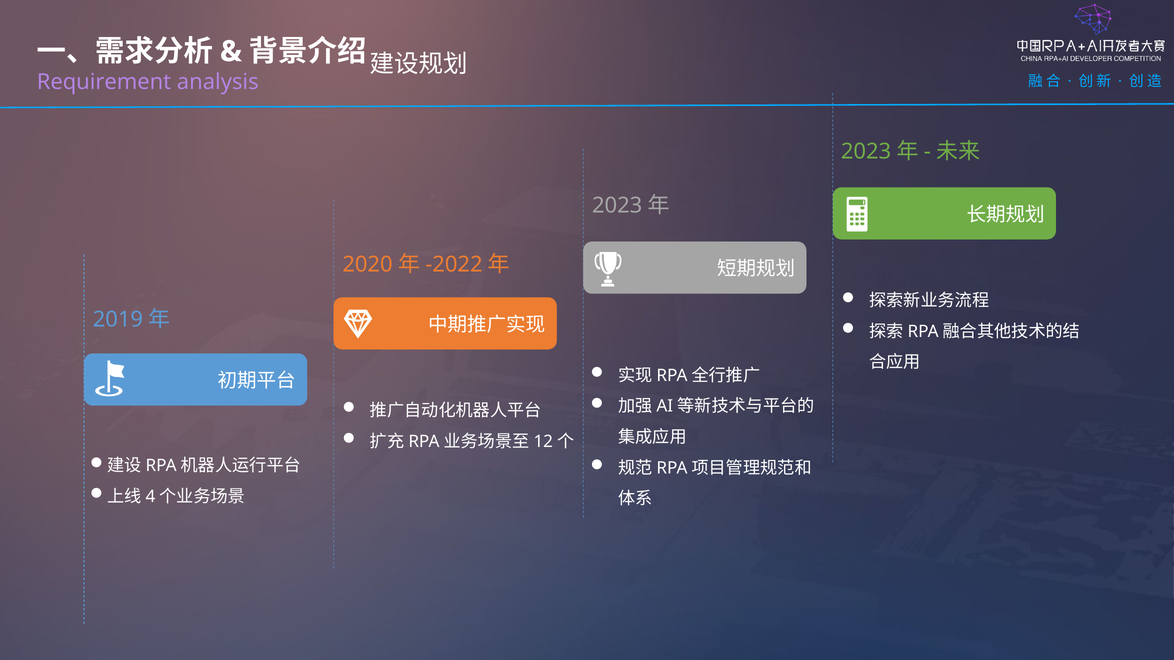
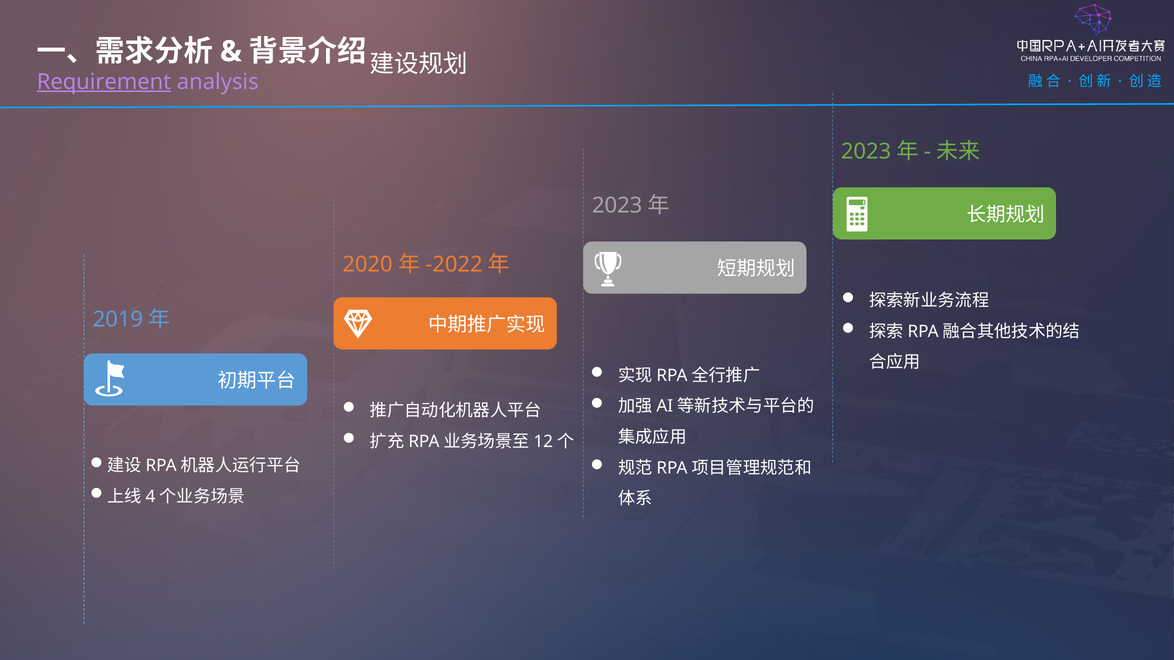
Requirement underline: none -> present
